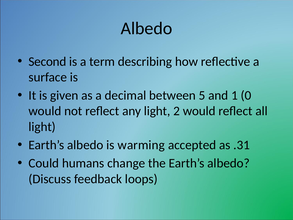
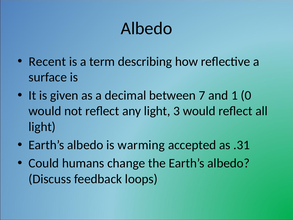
Second: Second -> Recent
5: 5 -> 7
2: 2 -> 3
